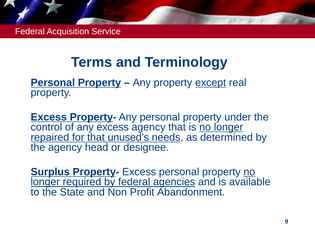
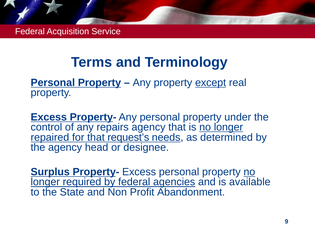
any excess: excess -> repairs
unused’s: unused’s -> request’s
